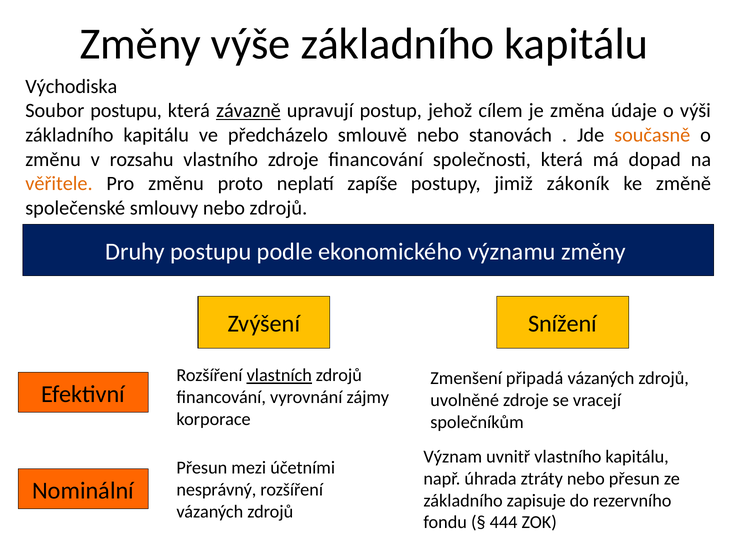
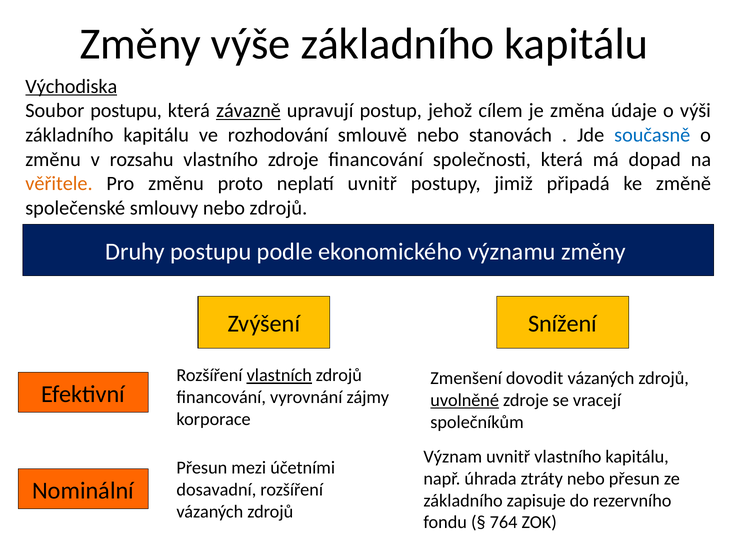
Východiska underline: none -> present
předcházelo: předcházelo -> rozhodování
současně colour: orange -> blue
neplatí zapíše: zapíše -> uvnitř
zákoník: zákoník -> připadá
připadá: připadá -> dovodit
uvolněné underline: none -> present
nesprávný: nesprávný -> dosavadní
444: 444 -> 764
